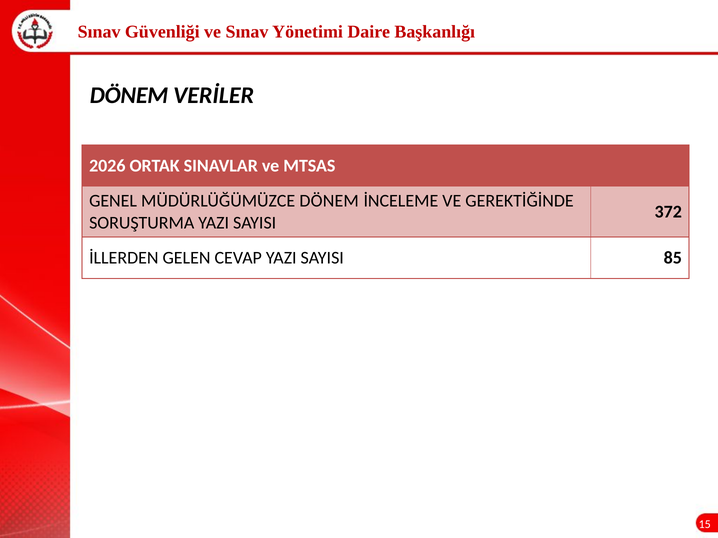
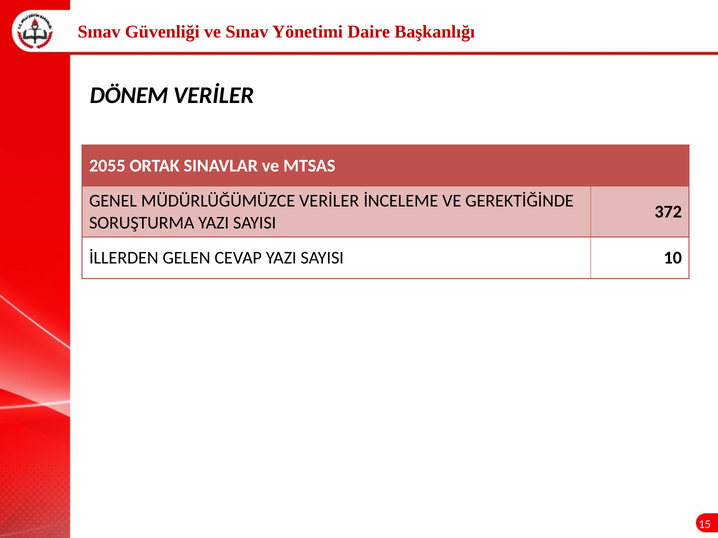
2026: 2026 -> 2055
MÜDÜRLÜĞÜMÜZCE DÖNEM: DÖNEM -> VERİLER
85: 85 -> 10
